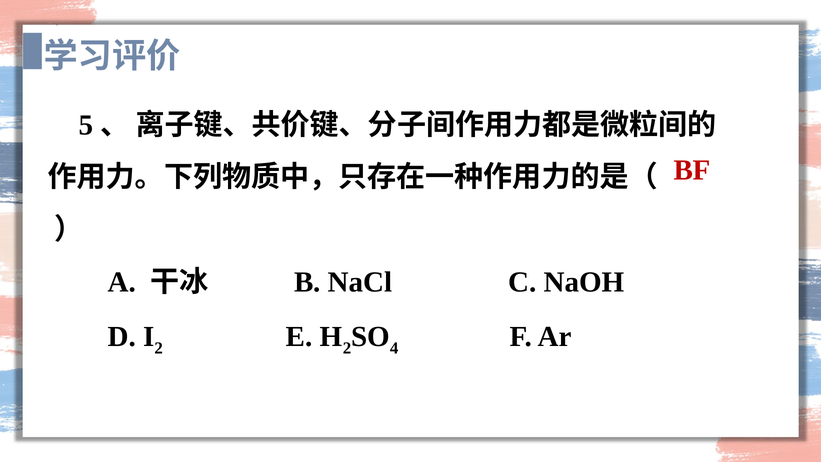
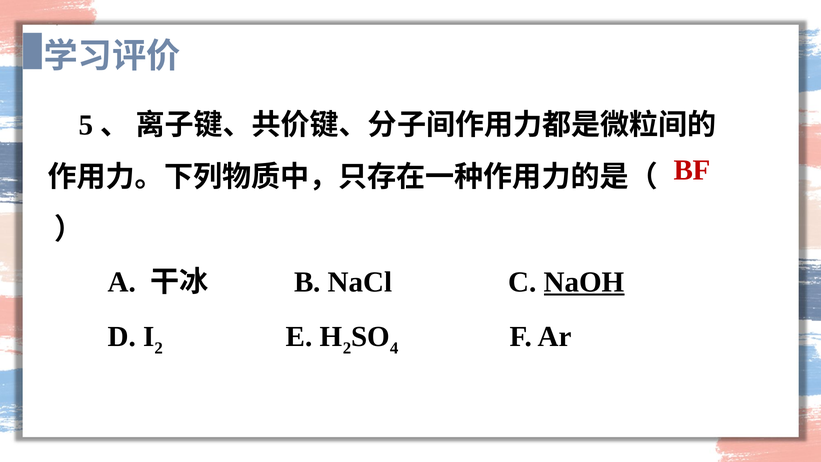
NaOH underline: none -> present
